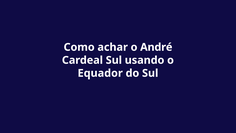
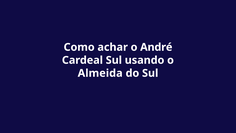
Equador: Equador -> Almeida
